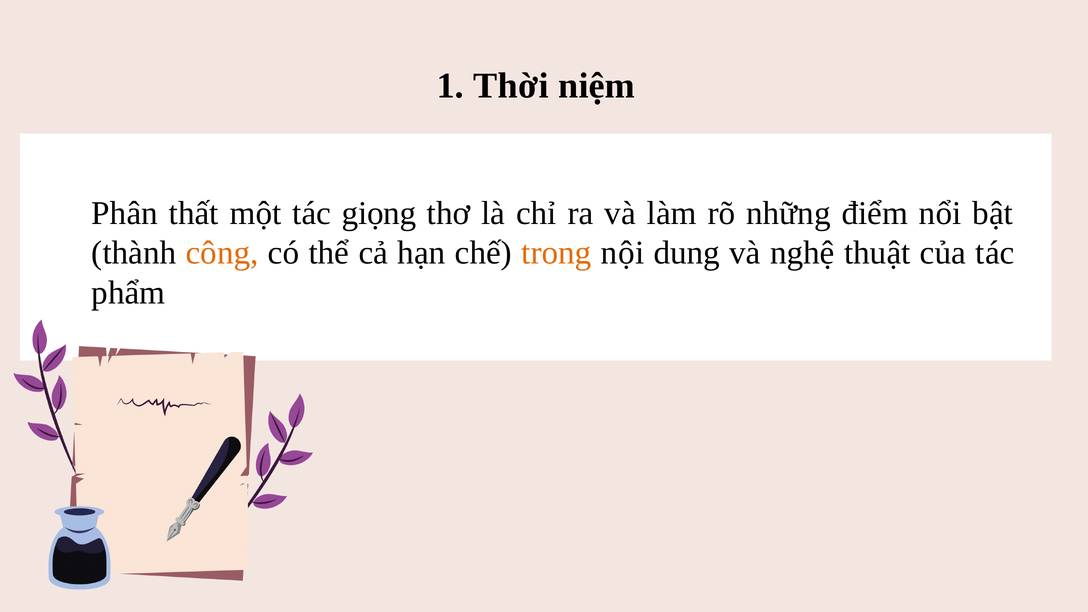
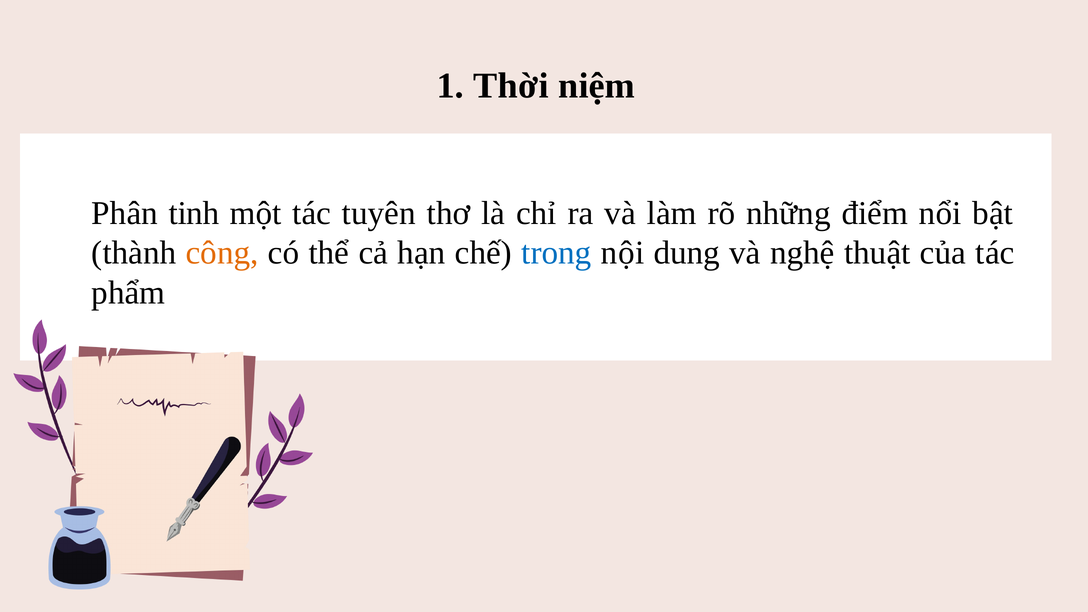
thất: thất -> tinh
giọng: giọng -> tuyên
trong colour: orange -> blue
